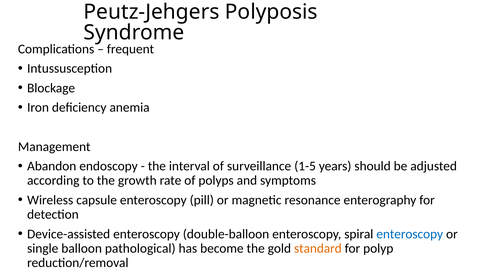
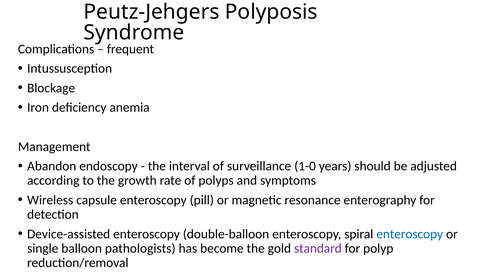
1-5: 1-5 -> 1-0
pathological: pathological -> pathologists
standard colour: orange -> purple
